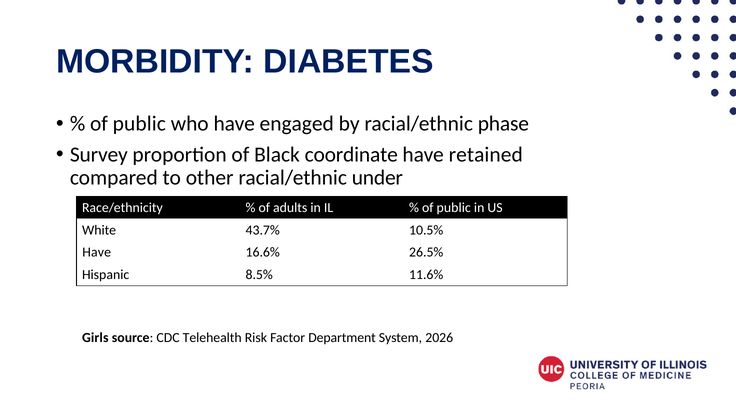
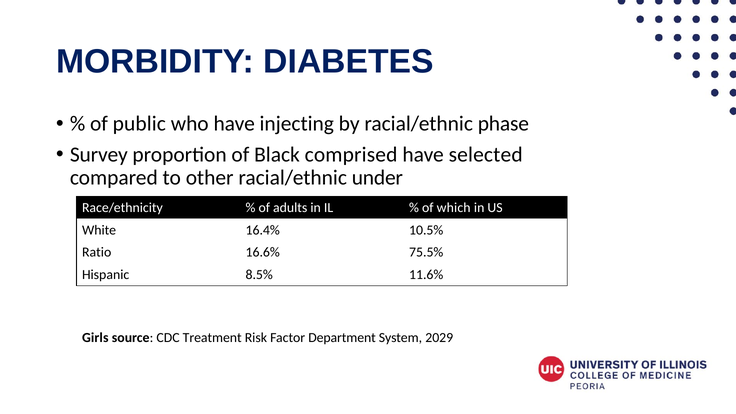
engaged: engaged -> injecting
coordinate: coordinate -> comprised
retained: retained -> selected
public at (454, 208): public -> which
43.7%: 43.7% -> 16.4%
Have at (97, 252): Have -> Ratio
26.5%: 26.5% -> 75.5%
Telehealth: Telehealth -> Treatment
2026: 2026 -> 2029
